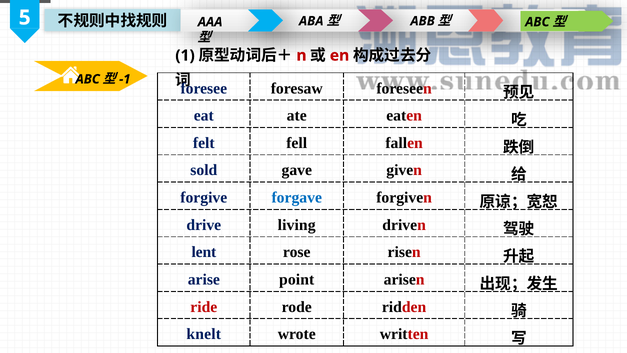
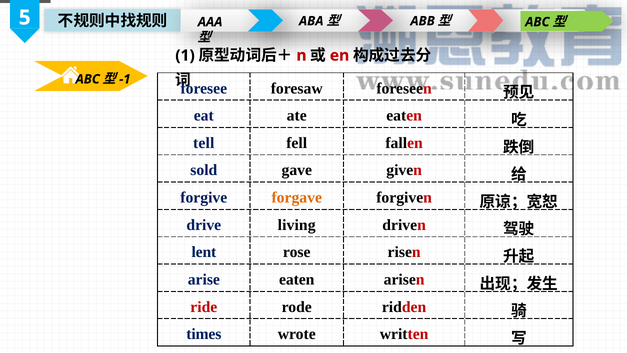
felt: felt -> tell
forgave colour: blue -> orange
arise point: point -> eaten
knelt: knelt -> times
